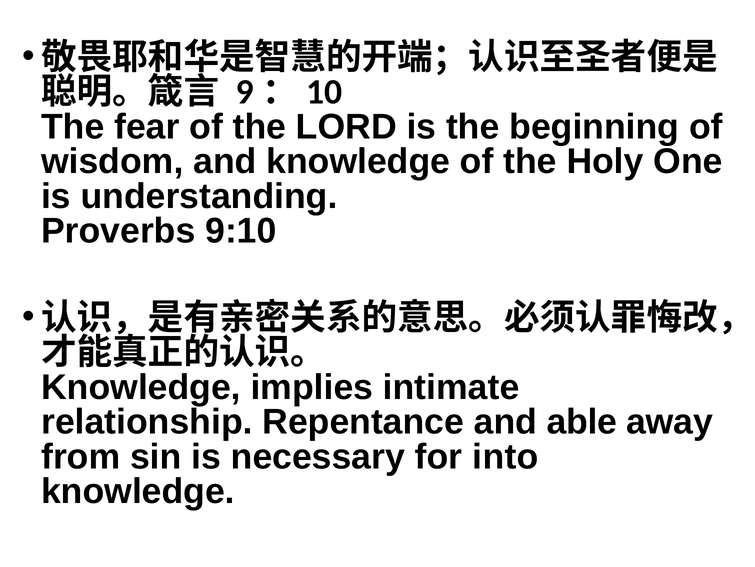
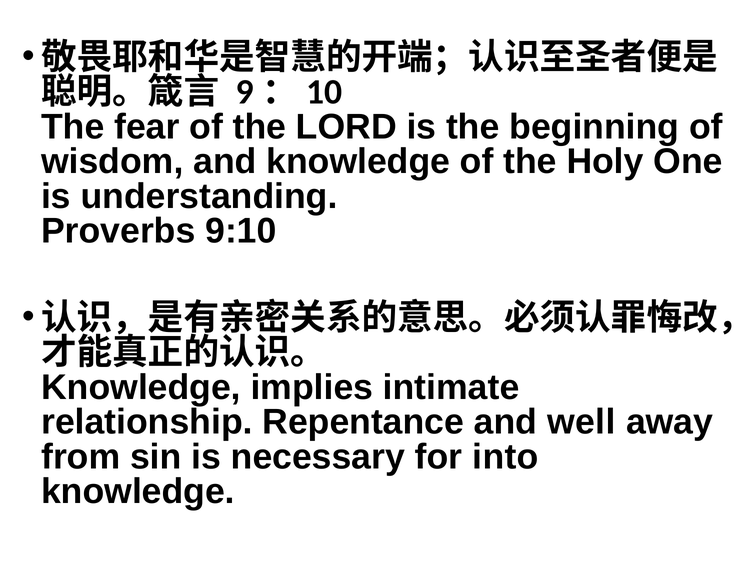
able: able -> well
